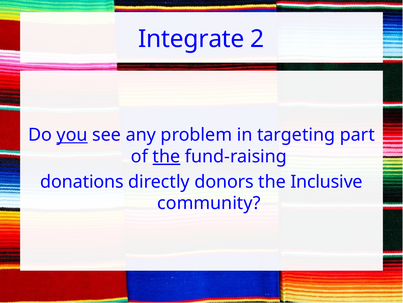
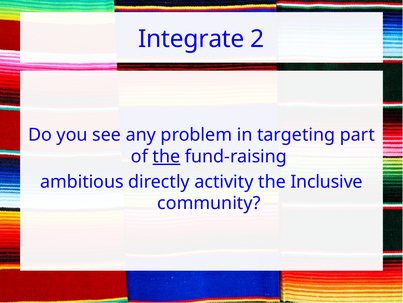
you underline: present -> none
donations: donations -> ambitious
donors: donors -> activity
